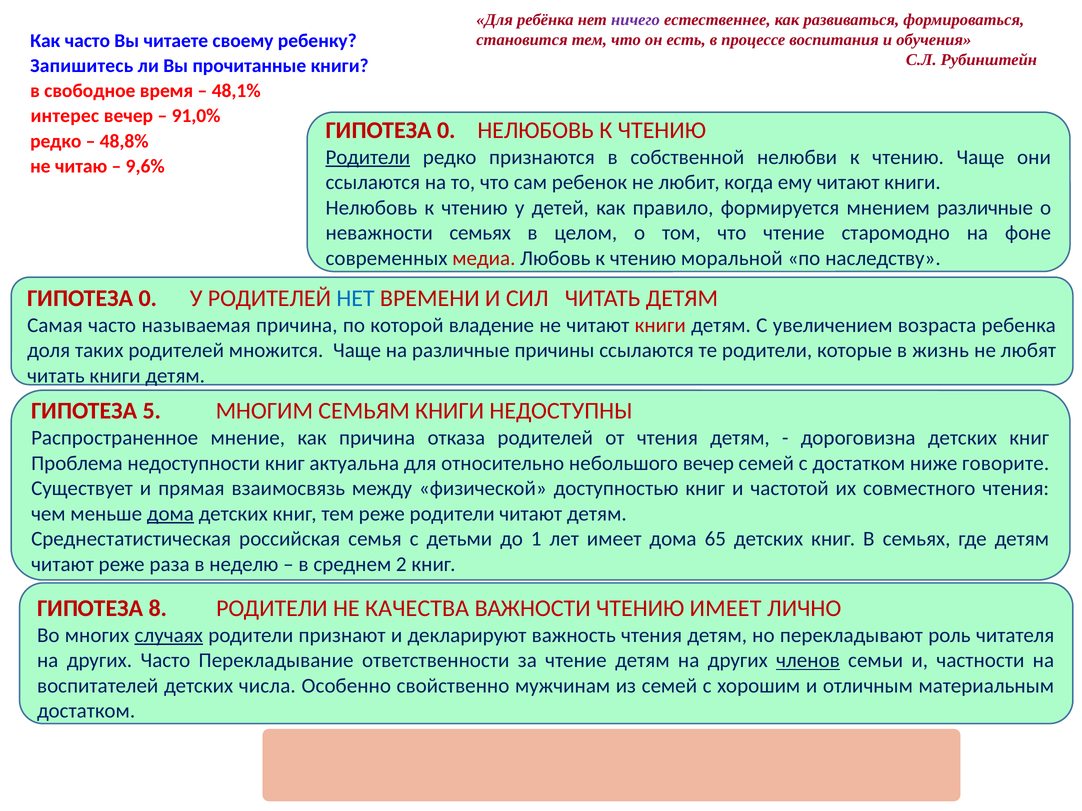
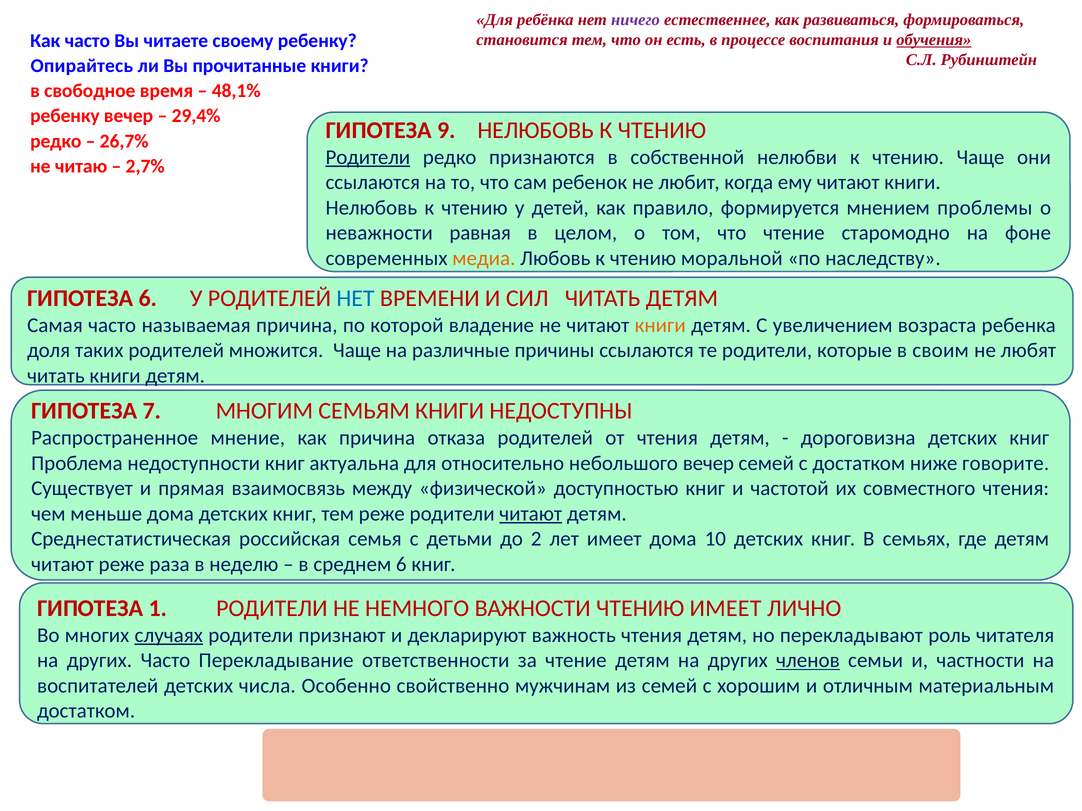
обучения underline: none -> present
Запишитесь: Запишитесь -> Опирайтесь
интерес at (65, 116): интерес -> ребенку
91,0%: 91,0% -> 29,4%
0 at (446, 130): 0 -> 9
48,8%: 48,8% -> 26,7%
9,6%: 9,6% -> 2,7%
мнением различные: различные -> проблемы
неважности семьях: семьях -> равная
медиа colour: red -> orange
0 at (148, 298): 0 -> 6
книги at (660, 325) colour: red -> orange
жизнь: жизнь -> своим
5: 5 -> 7
дома at (170, 514) underline: present -> none
читают at (531, 514) underline: none -> present
1: 1 -> 2
65: 65 -> 10
среднем 2: 2 -> 6
8: 8 -> 1
КАЧЕСТВА: КАЧЕСТВА -> НЕМНОГО
